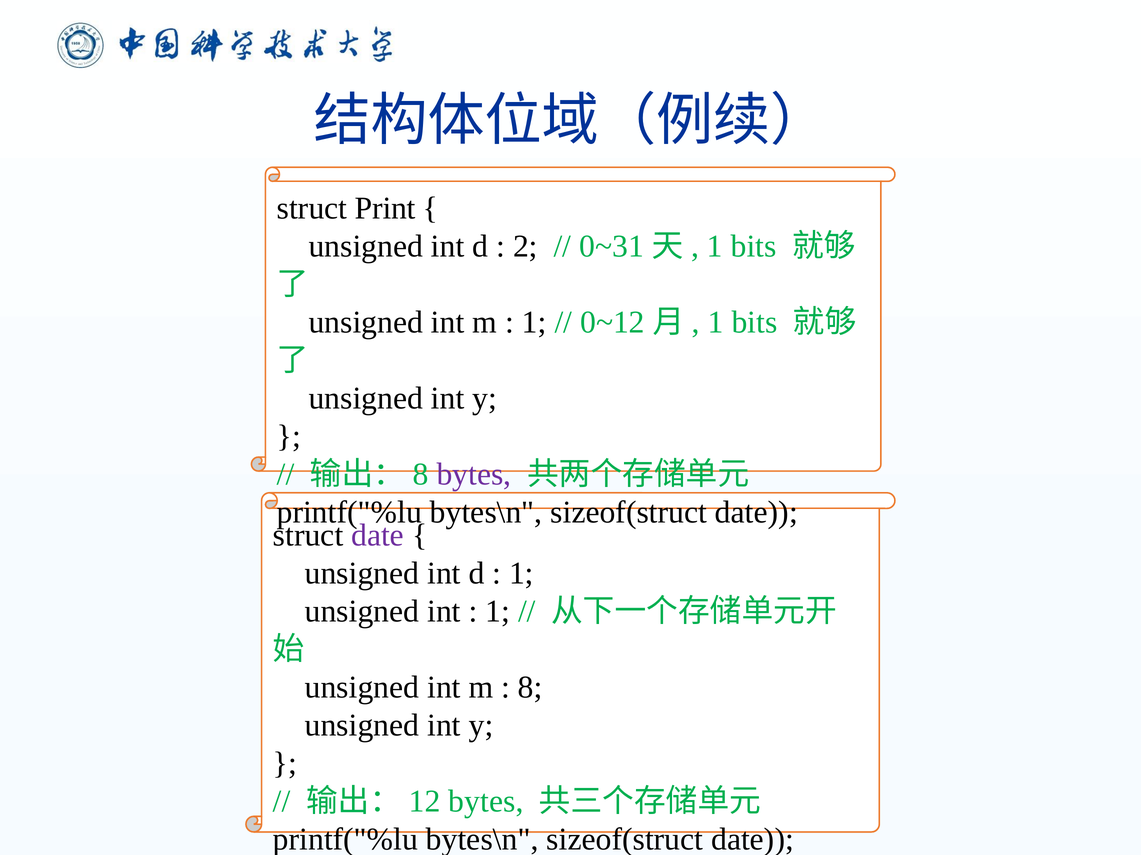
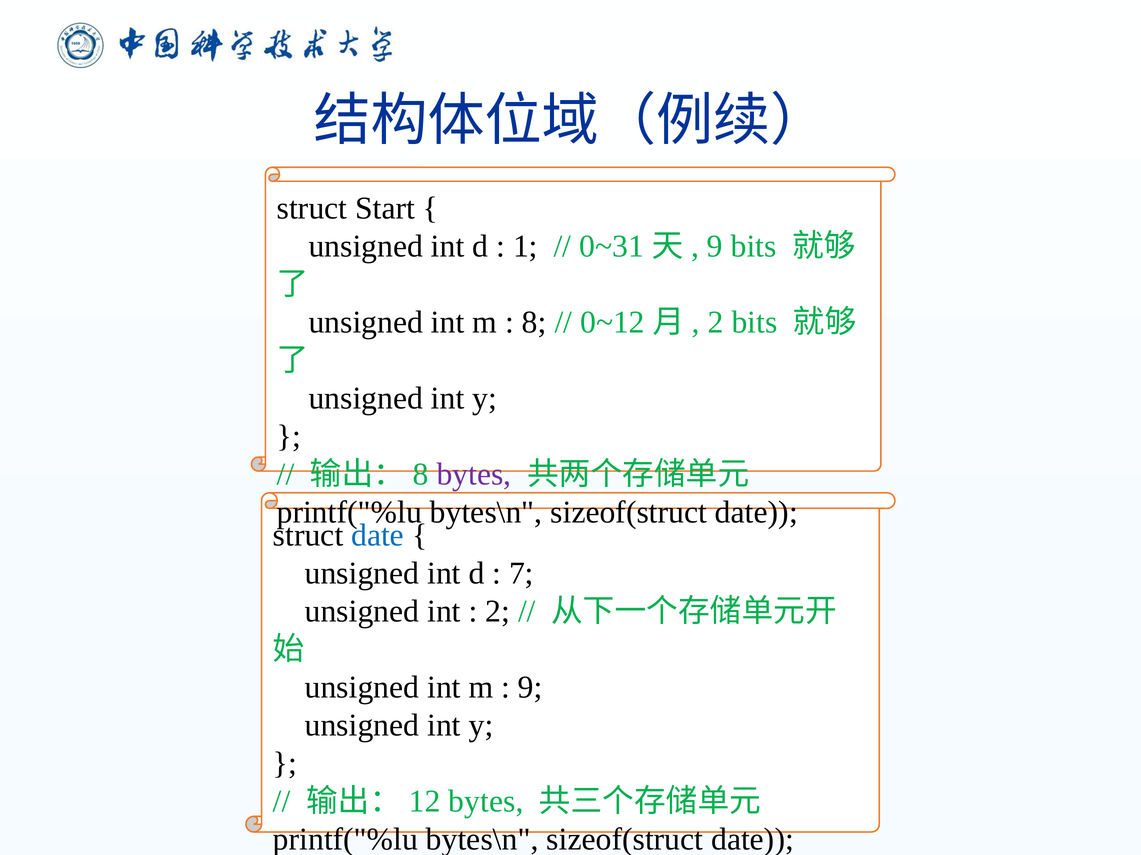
Print: Print -> Start
2: 2 -> 1
1 at (715, 246): 1 -> 9
1 at (534, 323): 1 -> 8
1 at (716, 323): 1 -> 2
date at (378, 536) colour: purple -> blue
1 at (521, 574): 1 -> 7
1 at (498, 612): 1 -> 2
8 at (530, 688): 8 -> 9
